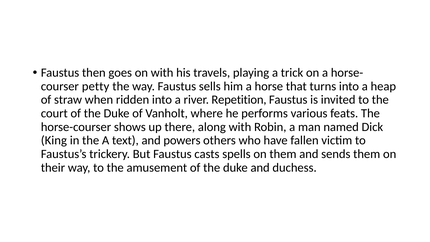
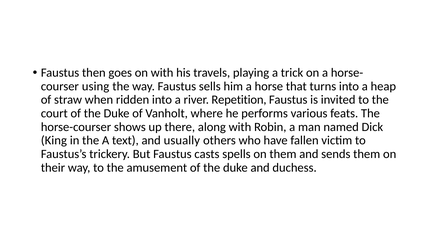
petty: petty -> using
powers: powers -> usually
